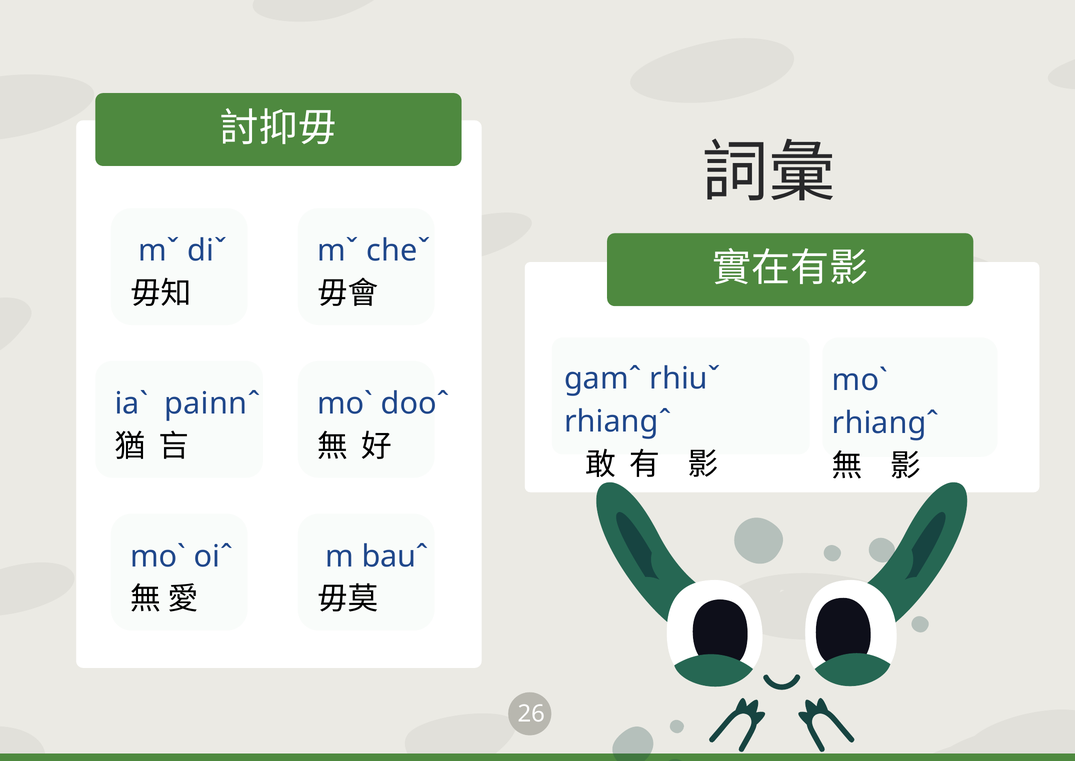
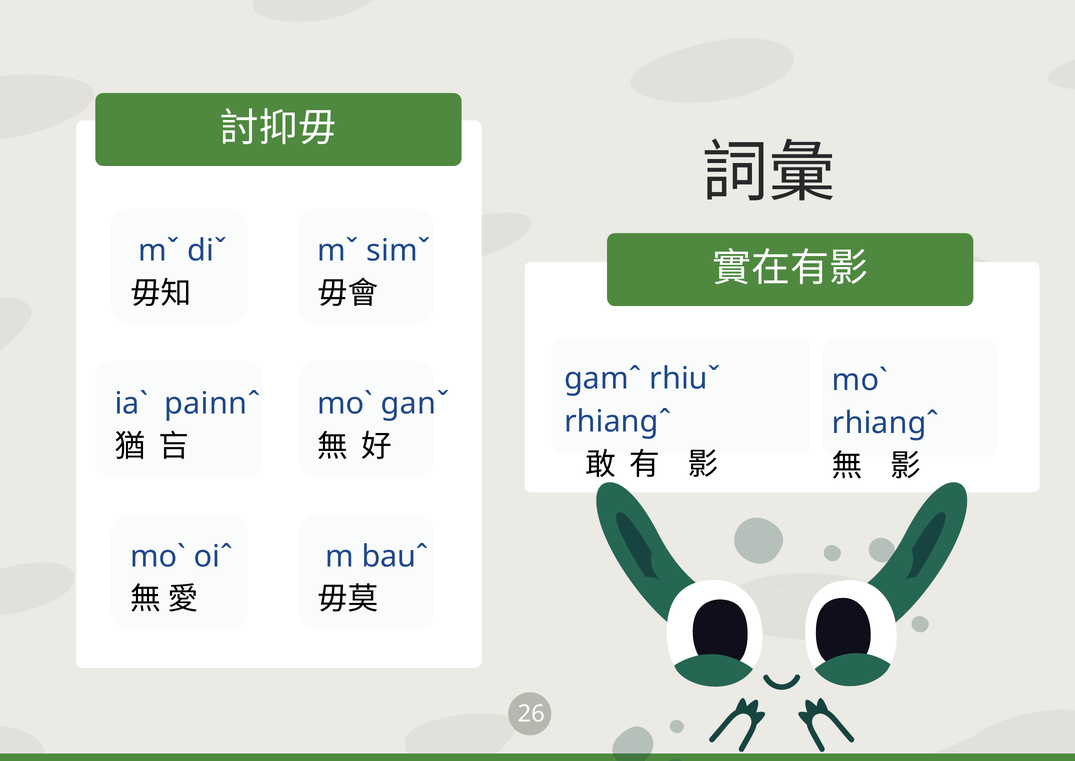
cheˇ: cheˇ -> simˇ
dooˆ: dooˆ -> ganˇ
